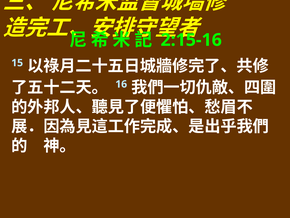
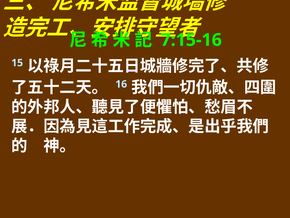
2:15-16: 2:15-16 -> 7:15-16
